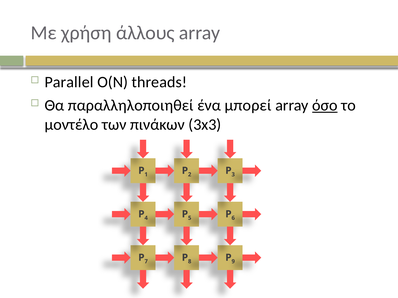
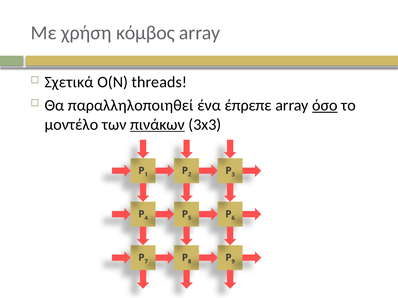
άλλους: άλλους -> κόμβος
Parallel: Parallel -> Σχετικά
μπορεί: μπορεί -> έπρεπε
πινάκων underline: none -> present
